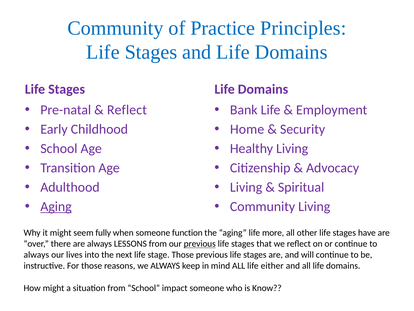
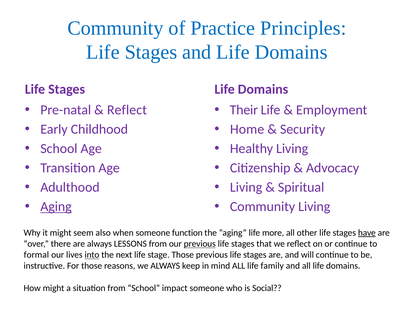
Bank: Bank -> Their
fully: fully -> also
have underline: none -> present
always at (36, 254): always -> formal
into underline: none -> present
either: either -> family
Know: Know -> Social
